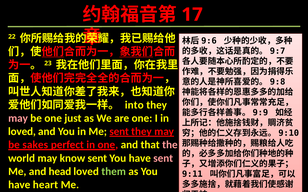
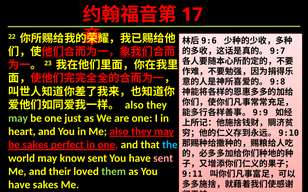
into at (134, 105): into -> also
may at (18, 119) colour: pink -> light green
loved at (22, 132): loved -> heart
Me sent: sent -> also
the colour: pink -> light blue
head: head -> their
have heart: heart -> sakes
